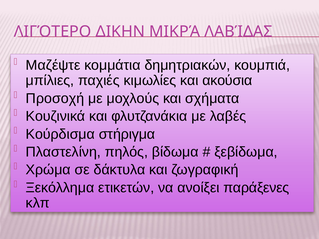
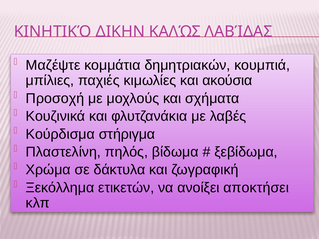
ΛΙΓΌΤΕΡΟ: ΛΙΓΌΤΕΡΟ -> ΚΙΝΗΤΙΚΌ
ΜΙΚΡΆ: ΜΙΚΡΆ -> ΚΑΛΏΣ
παράξενες: παράξενες -> αποκτήσει
